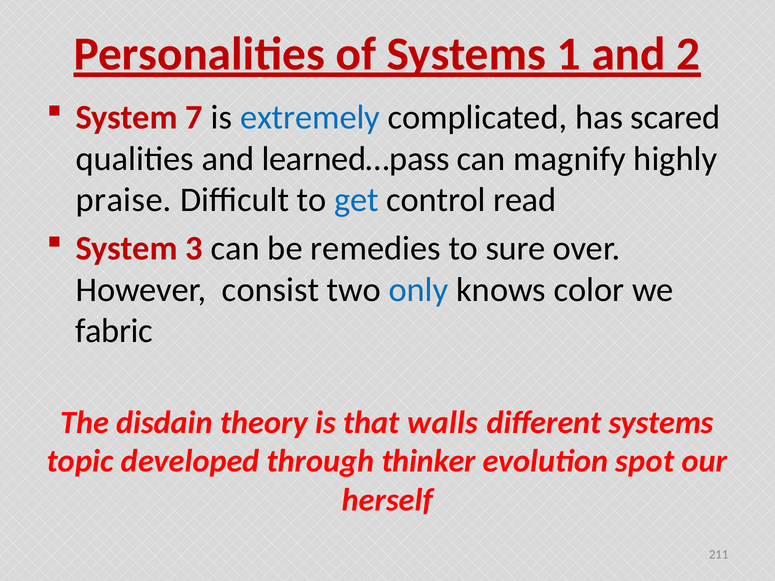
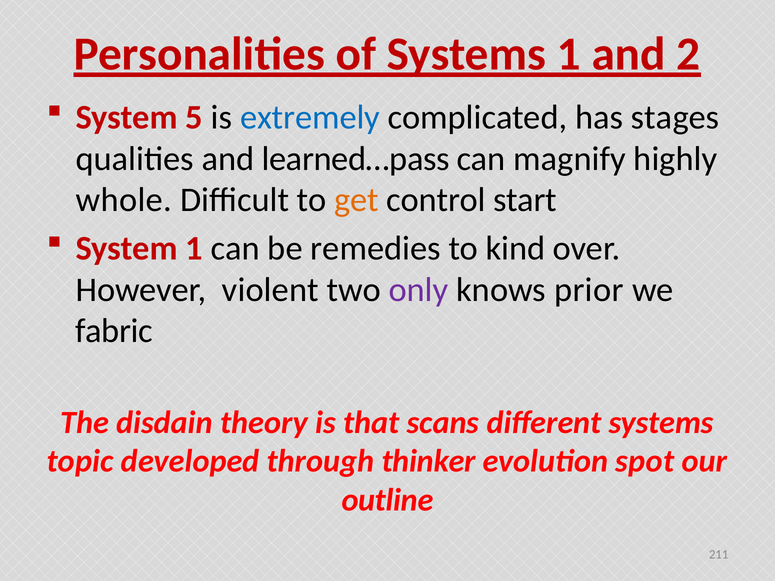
7: 7 -> 5
scared: scared -> stages
praise: praise -> whole
get colour: blue -> orange
read: read -> start
System 3: 3 -> 1
sure: sure -> kind
consist: consist -> violent
only colour: blue -> purple
color: color -> prior
walls: walls -> scans
herself: herself -> outline
